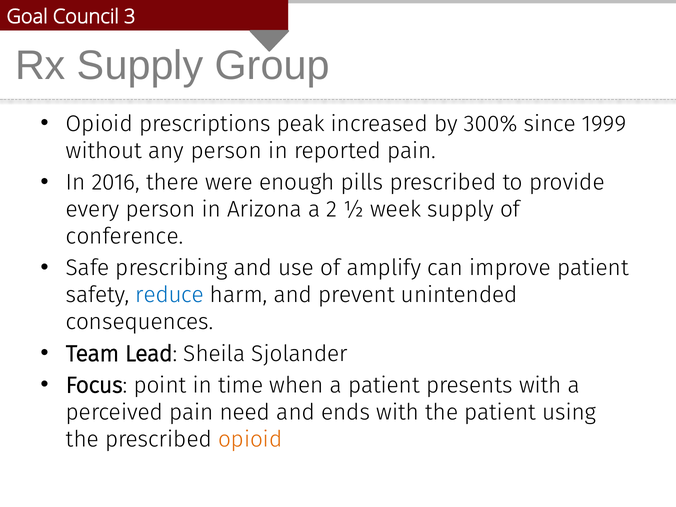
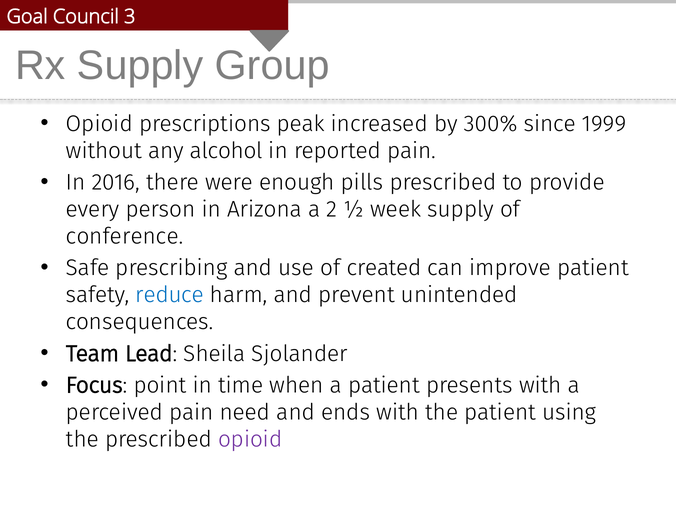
any person: person -> alcohol
amplify: amplify -> created
opioid at (250, 439) colour: orange -> purple
